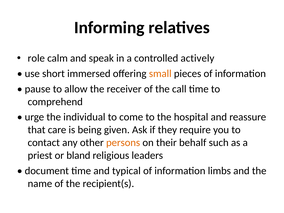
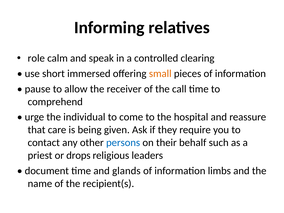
actively: actively -> clearing
persons colour: orange -> blue
bland: bland -> drops
typical: typical -> glands
